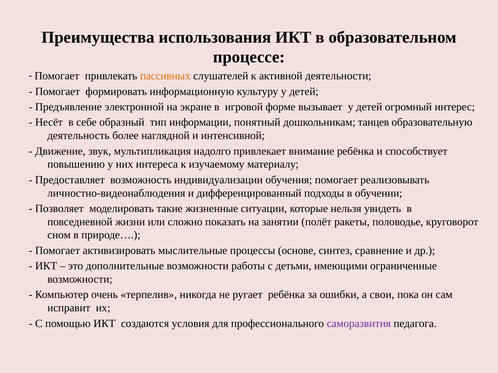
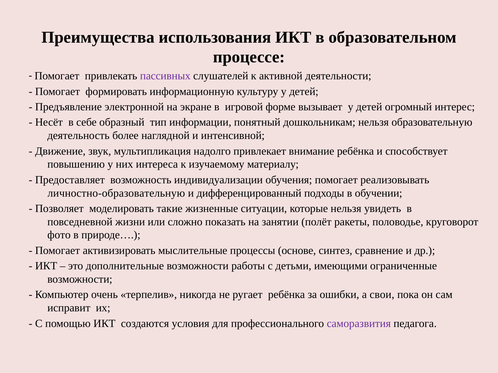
пассивных colour: orange -> purple
дошкольникам танцев: танцев -> нельзя
личностно-видеонаблюдения: личностно-видеонаблюдения -> личностно-образовательную
сном: сном -> фото
